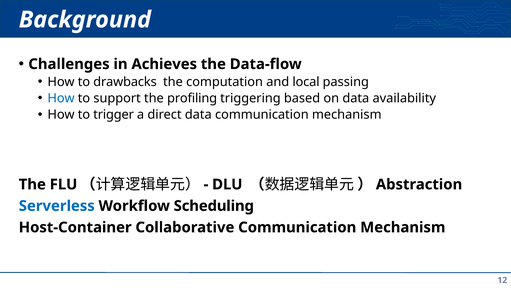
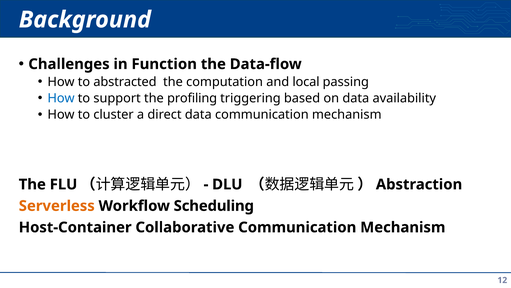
Achieves: Achieves -> Function
drawbacks: drawbacks -> abstracted
trigger: trigger -> cluster
Serverless colour: blue -> orange
